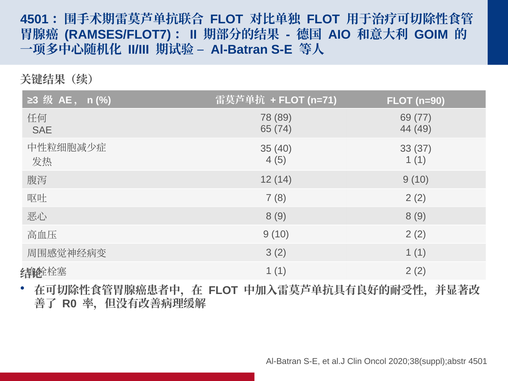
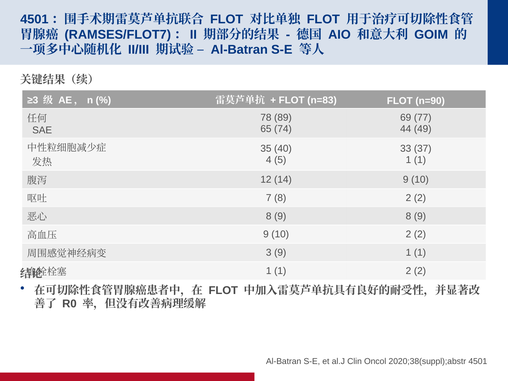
n=71: n=71 -> n=83
3 2: 2 -> 9
